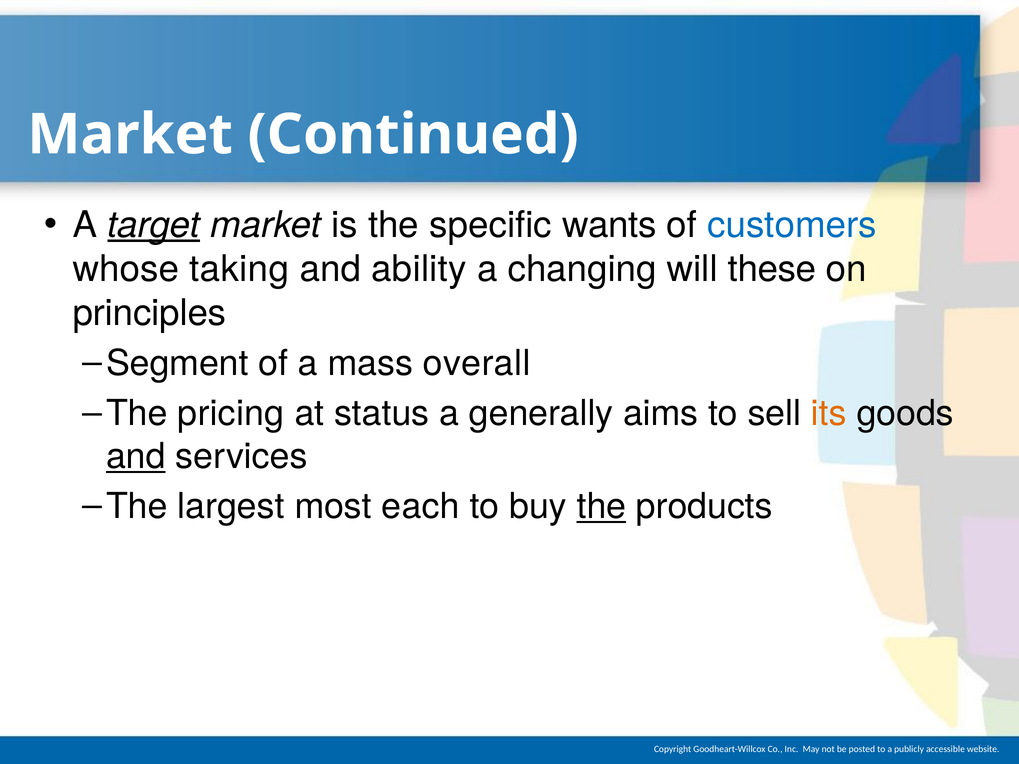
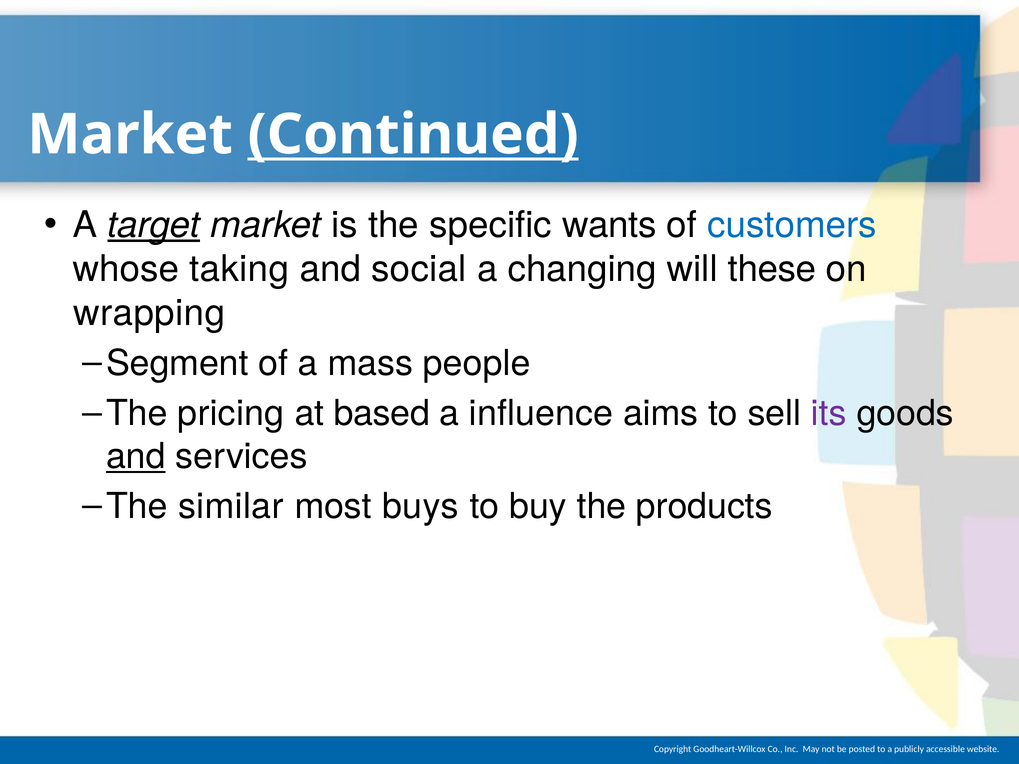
Continued underline: none -> present
ability: ability -> social
principles: principles -> wrapping
overall: overall -> people
status: status -> based
generally: generally -> influence
its colour: orange -> purple
largest: largest -> similar
each: each -> buys
the at (601, 507) underline: present -> none
